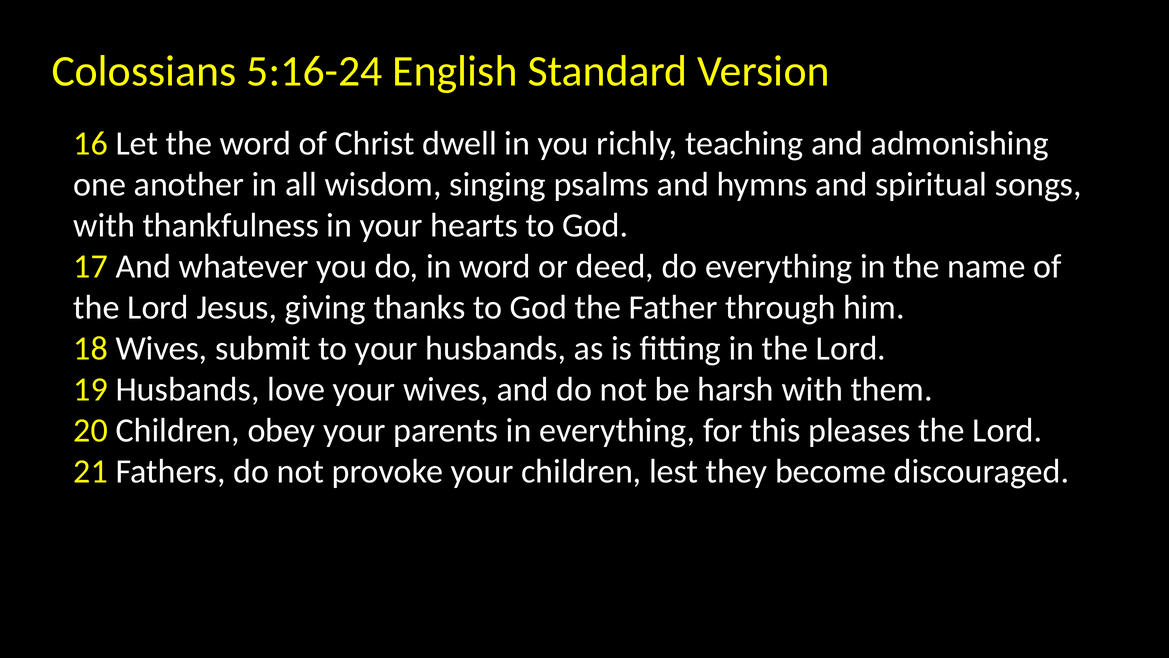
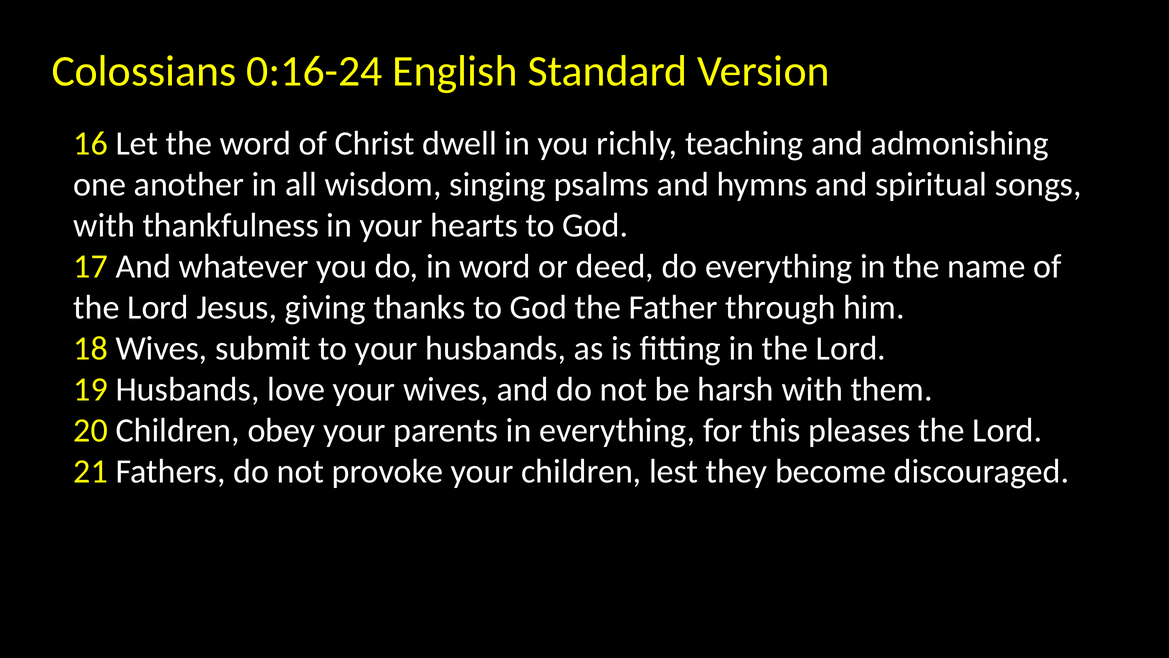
5:16-24: 5:16-24 -> 0:16-24
